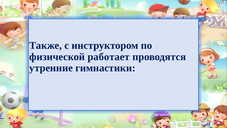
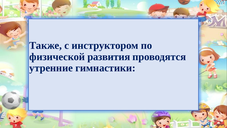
работает: работает -> развития
